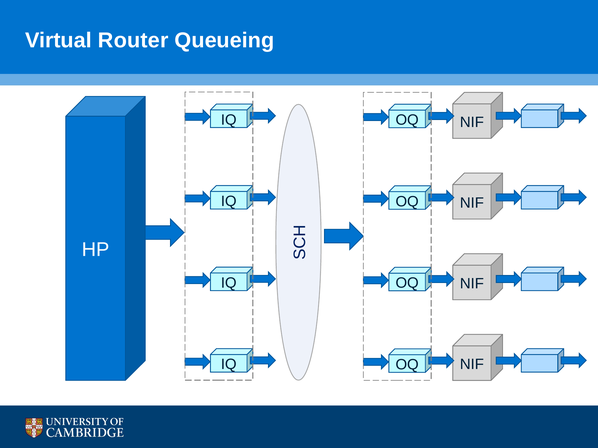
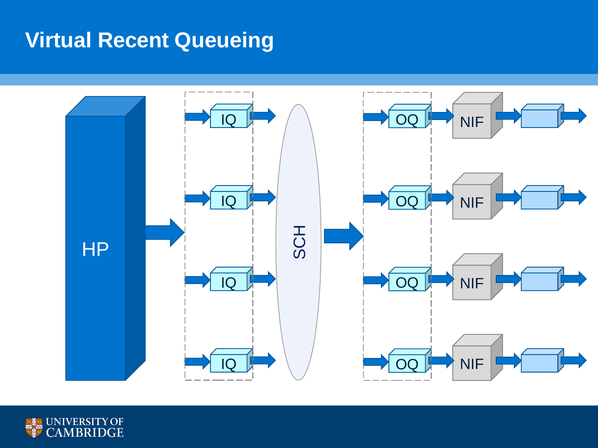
Router: Router -> Recent
